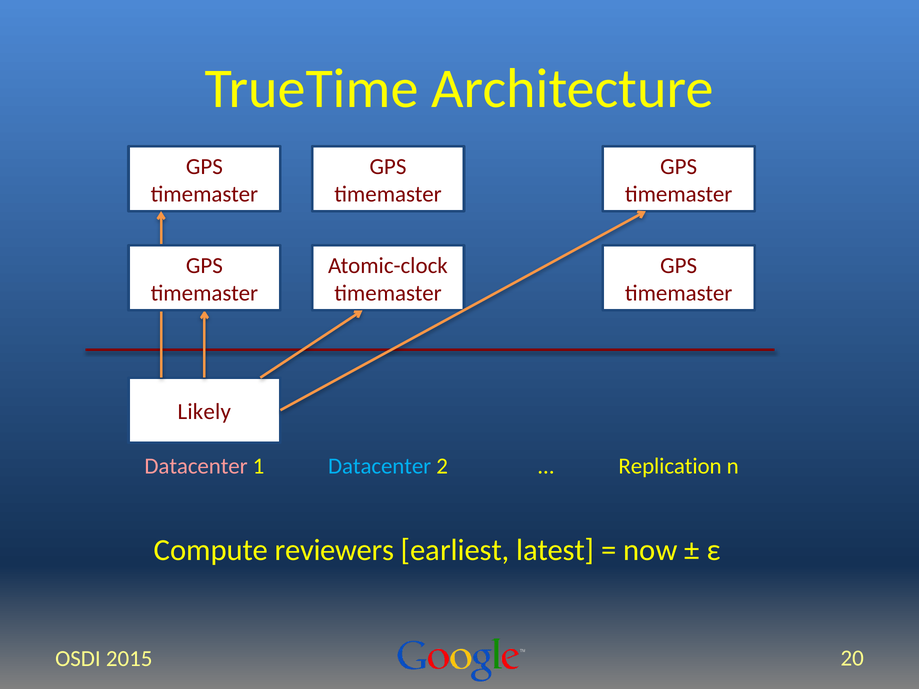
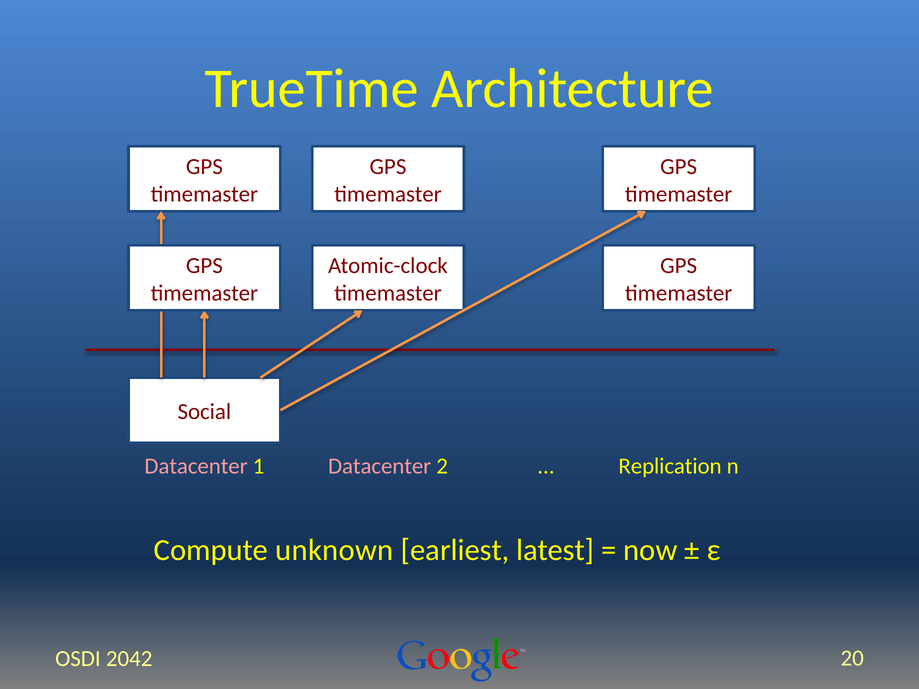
Likely: Likely -> Social
Datacenter at (380, 466) colour: light blue -> pink
reviewers: reviewers -> unknown
2015: 2015 -> 2042
